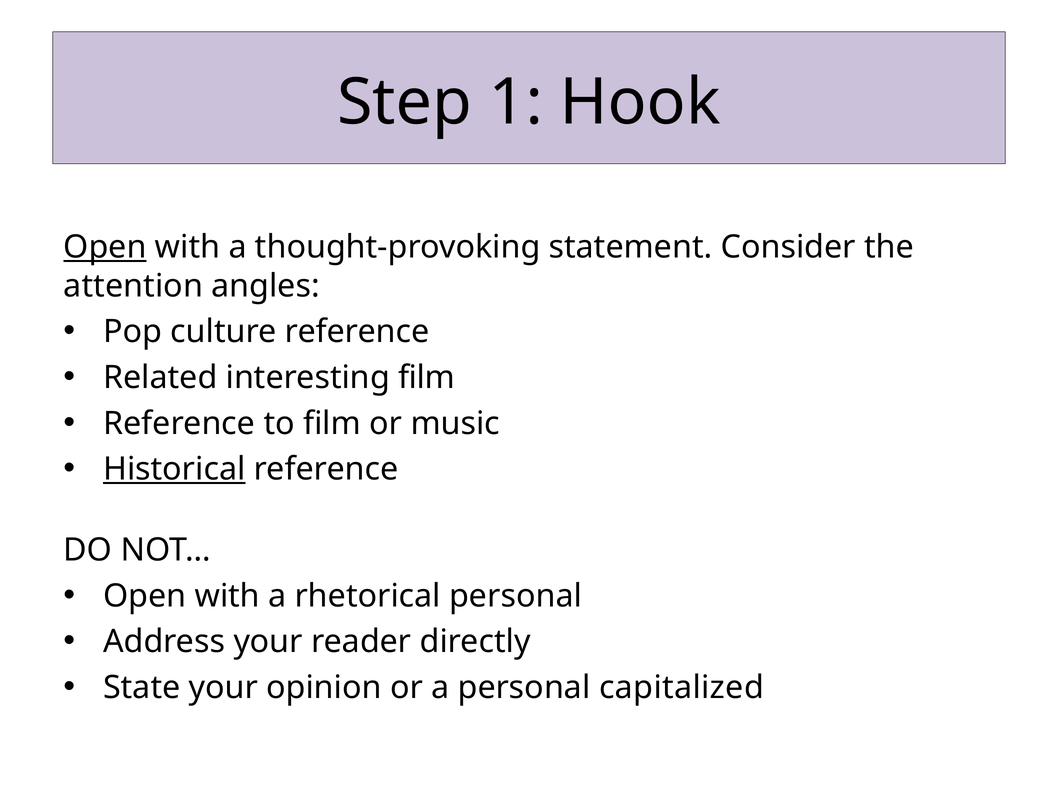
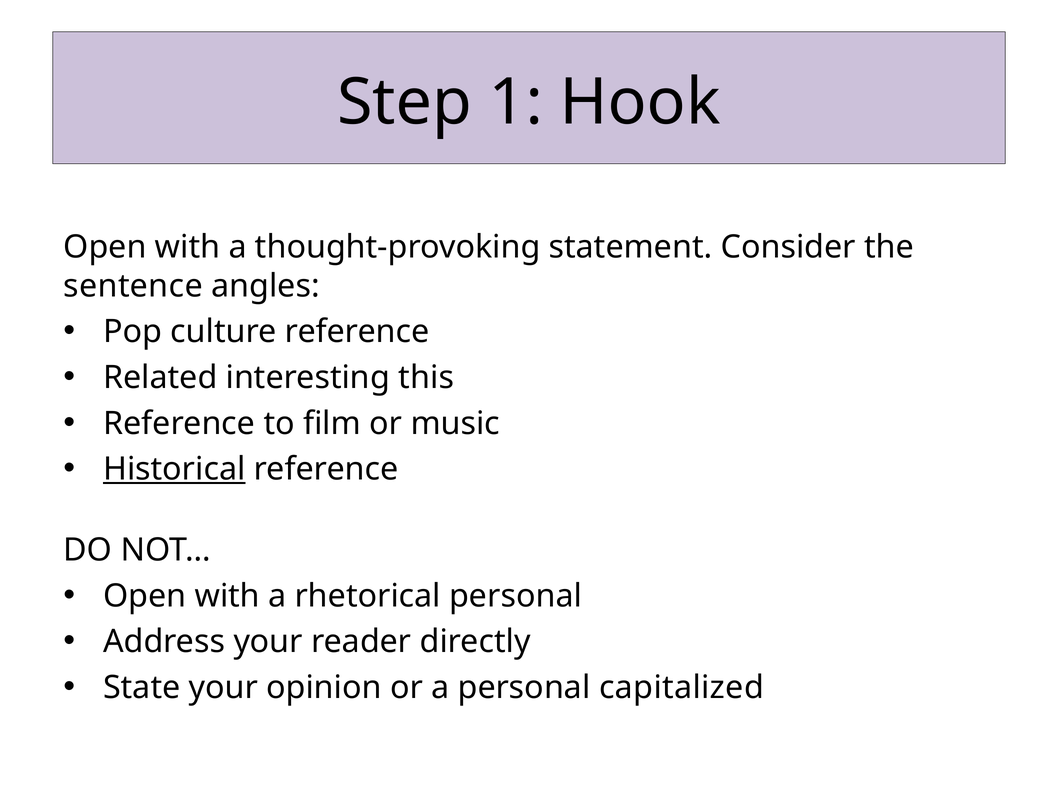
Open at (105, 247) underline: present -> none
attention: attention -> sentence
interesting film: film -> this
